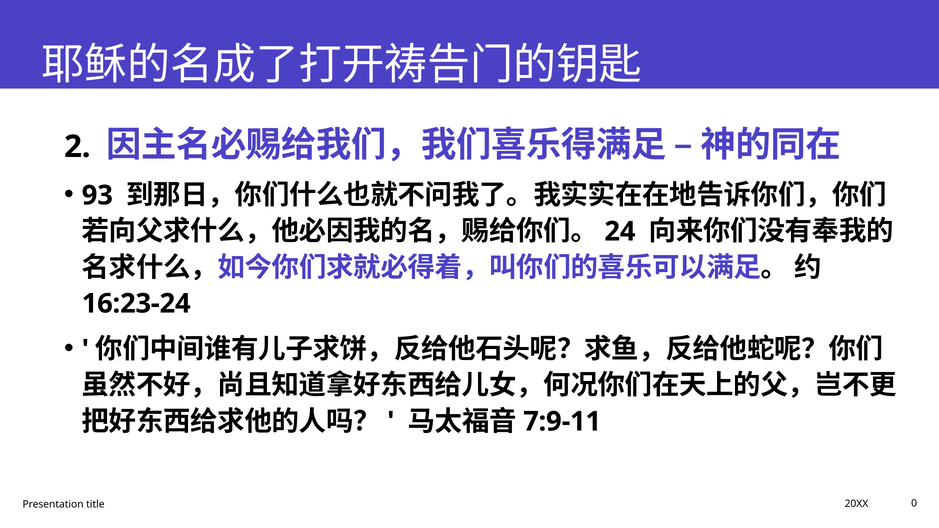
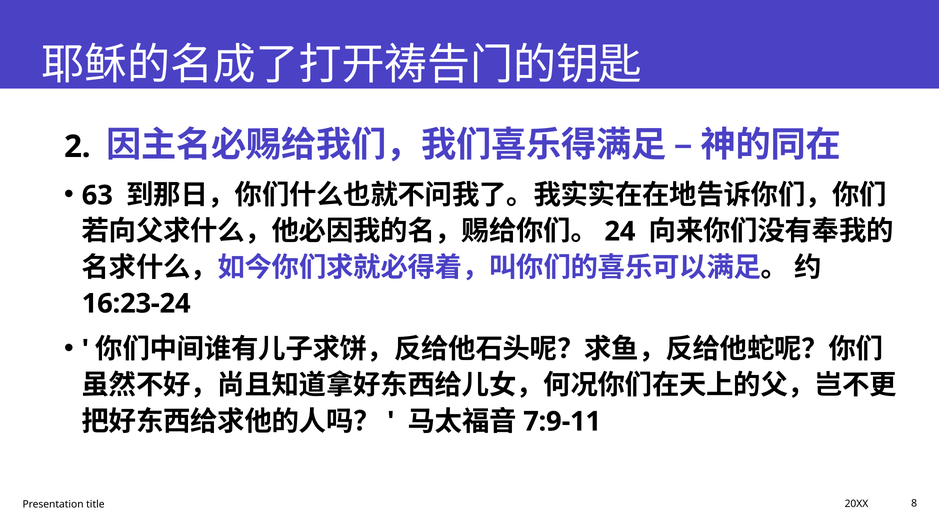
93: 93 -> 63
0: 0 -> 8
